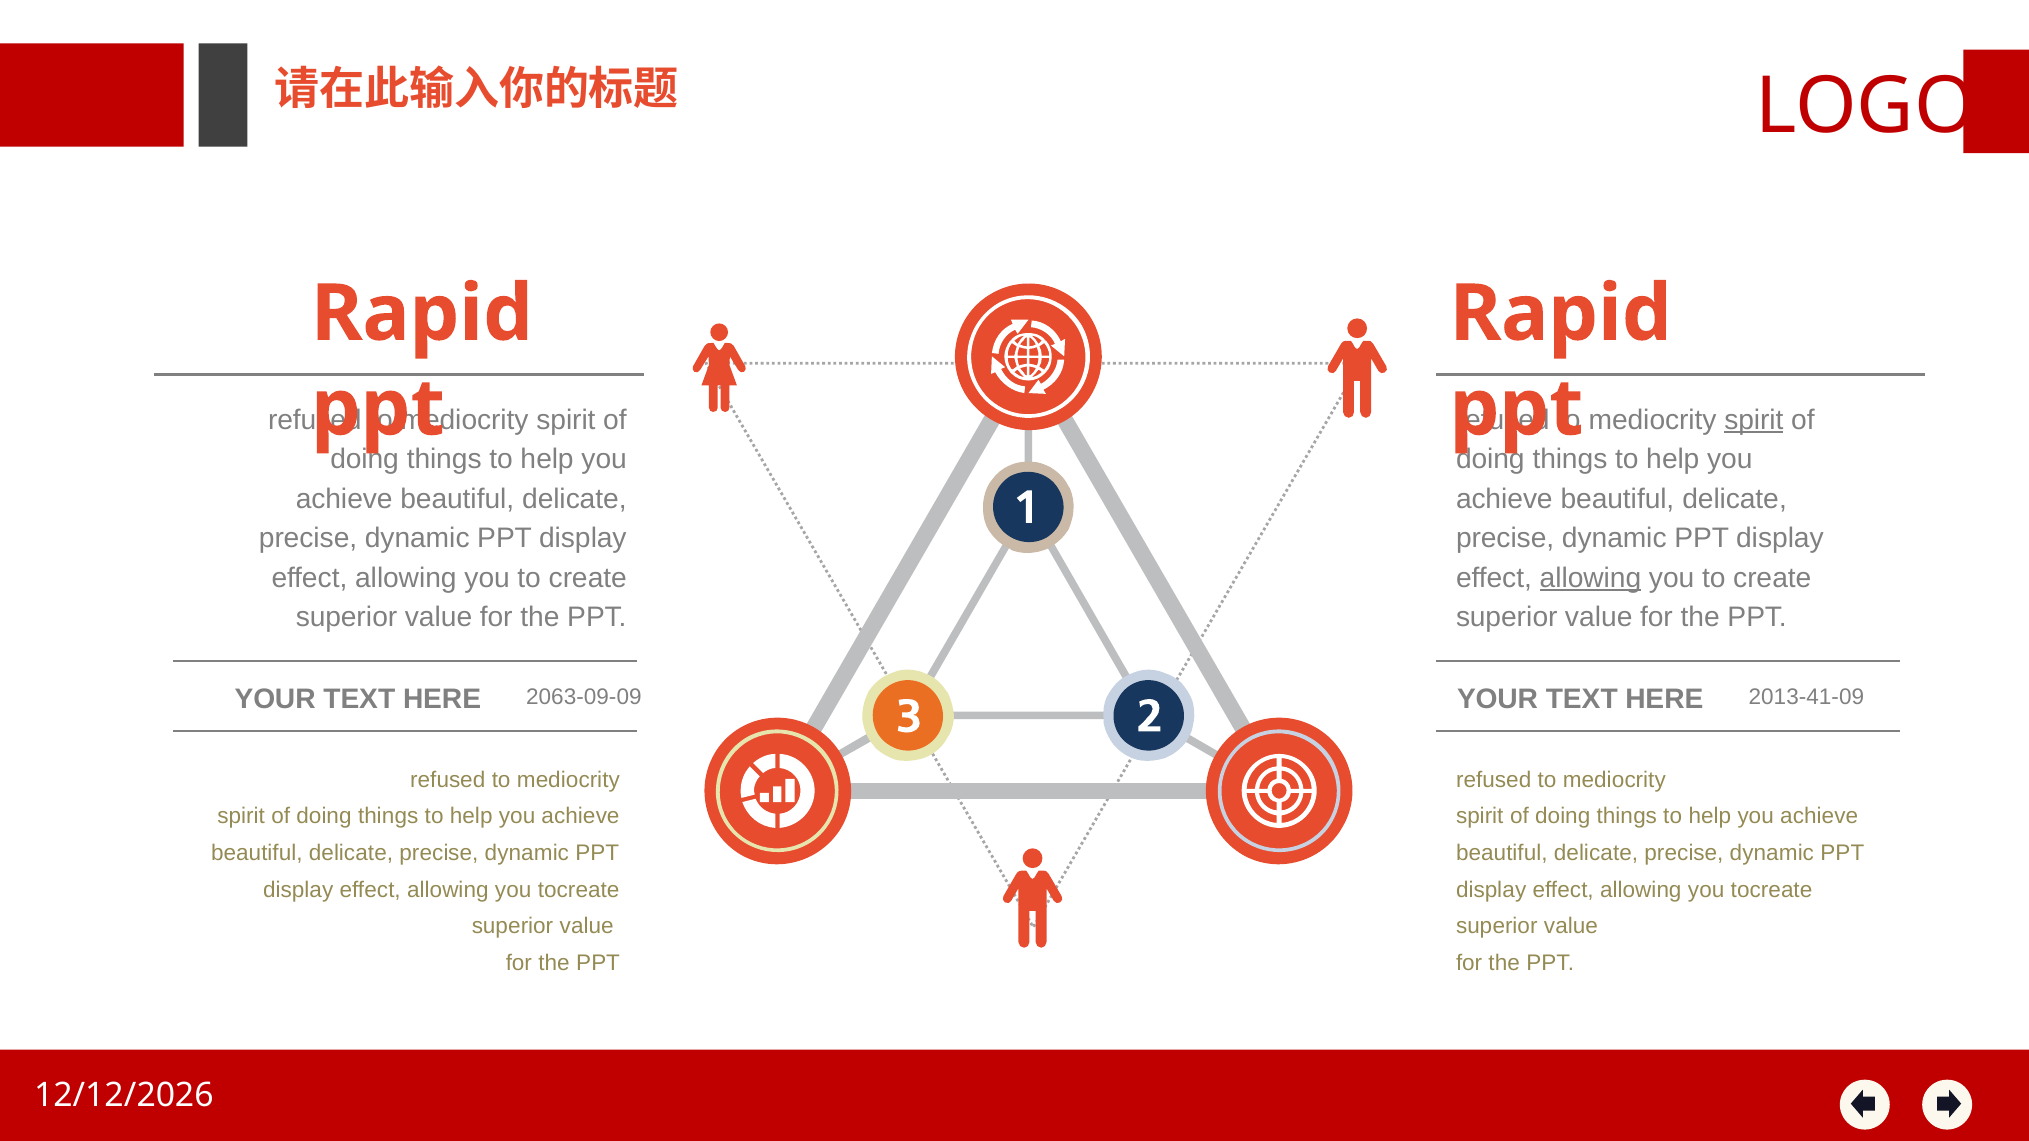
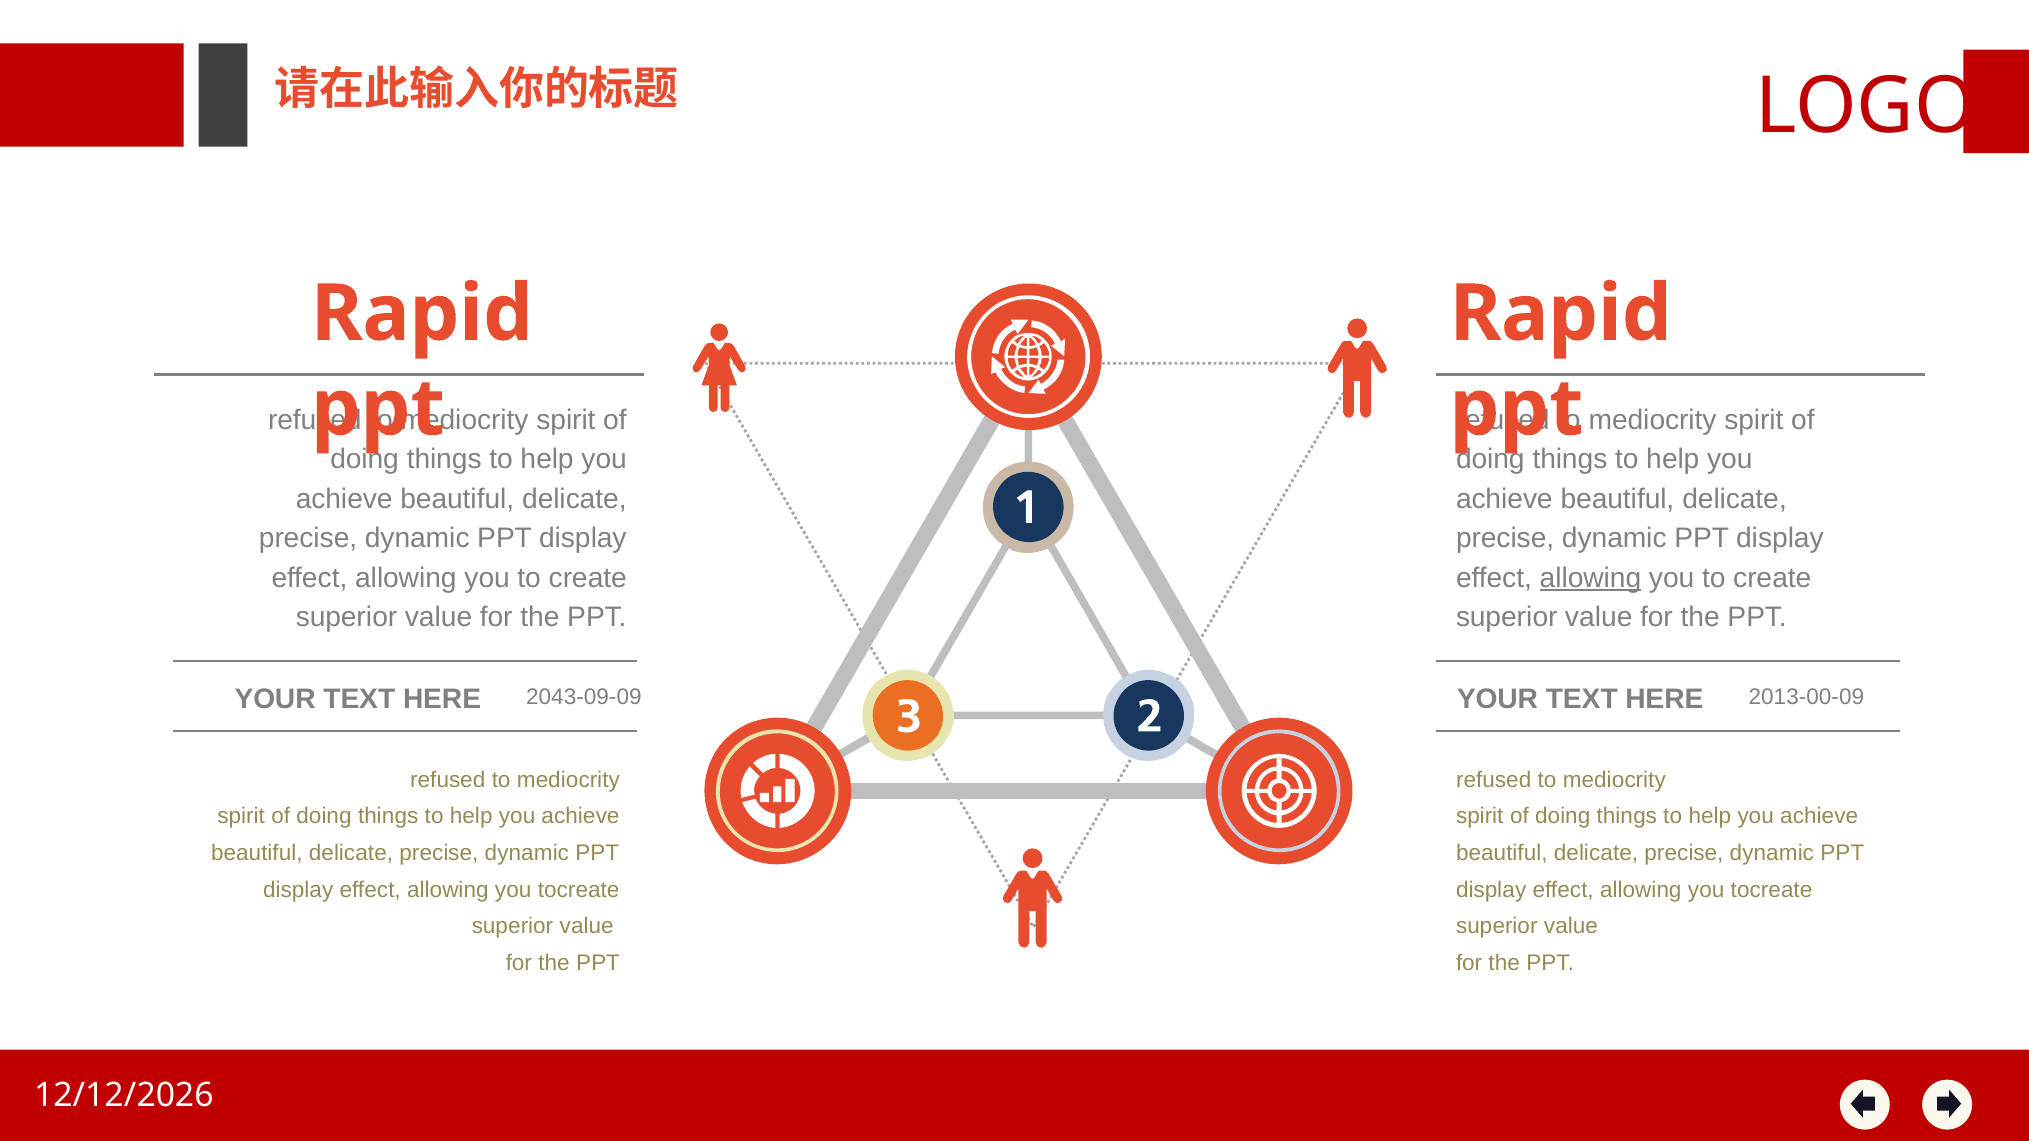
spirit at (1754, 420) underline: present -> none
2063-09-09: 2063-09-09 -> 2043-09-09
2013-41-09: 2013-41-09 -> 2013-00-09
